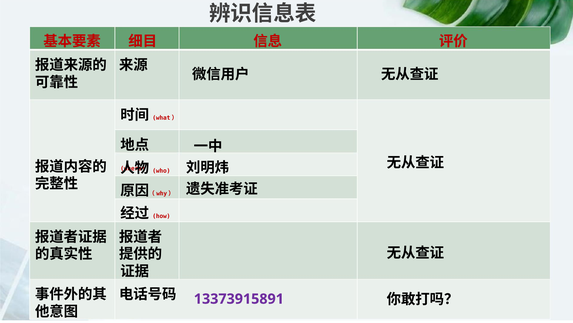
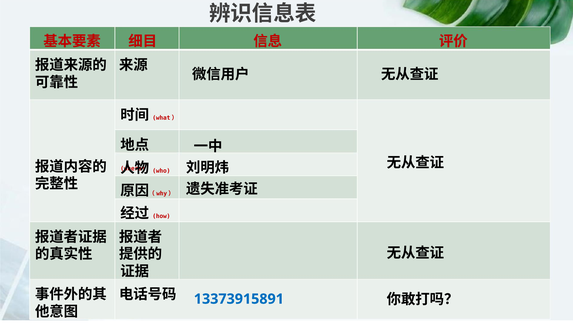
13373915891 colour: purple -> blue
